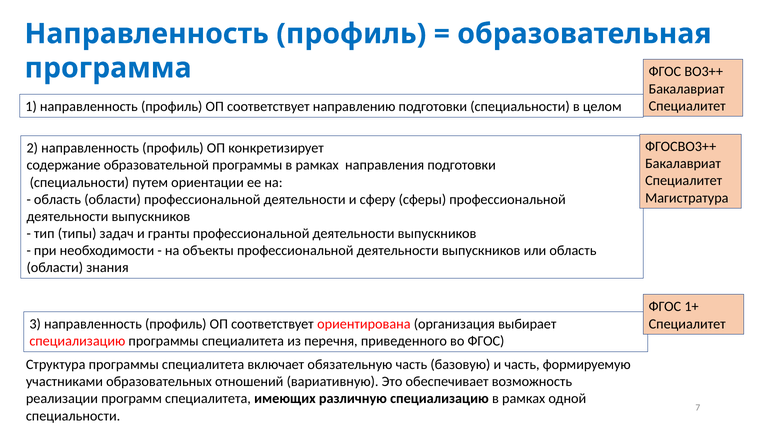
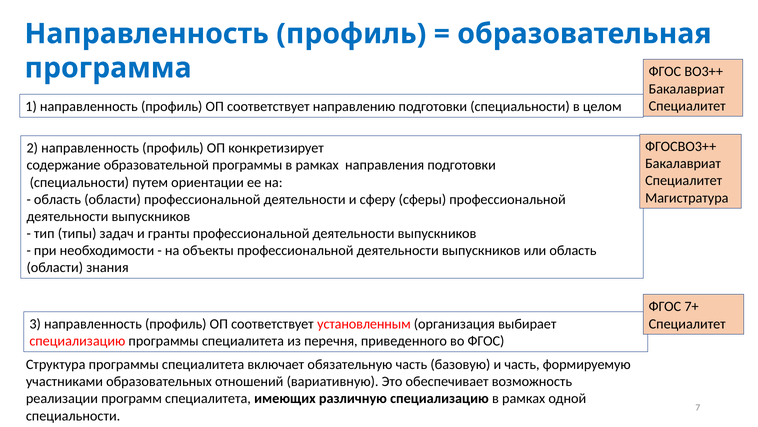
1+: 1+ -> 7+
ориентирована: ориентирована -> установленным
